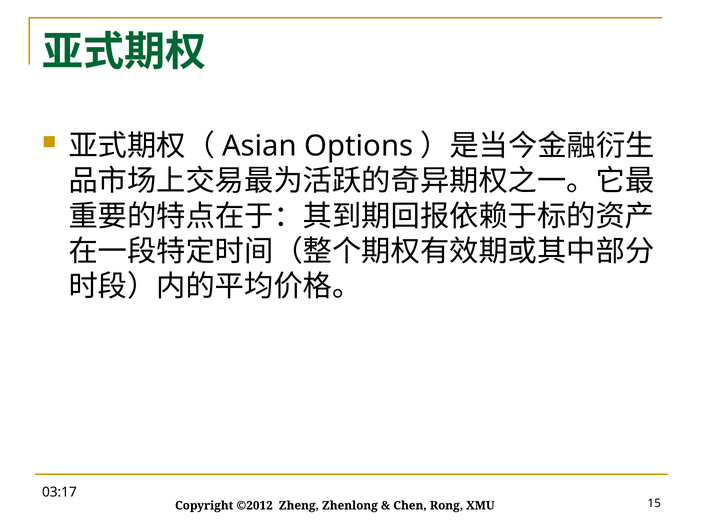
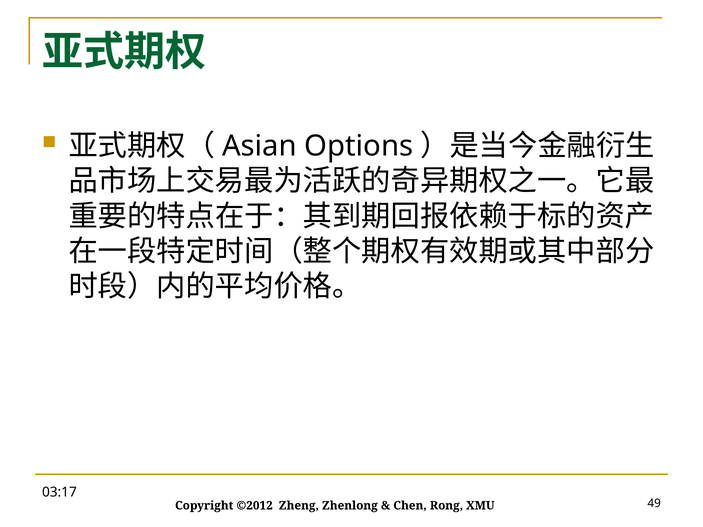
15: 15 -> 49
